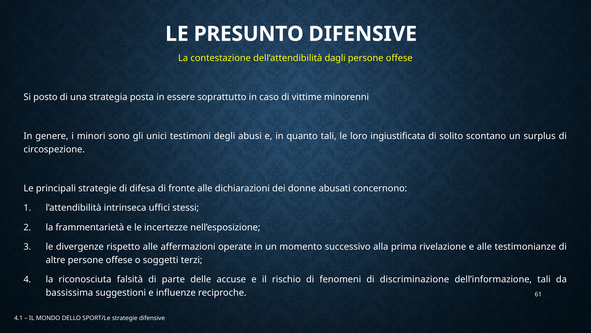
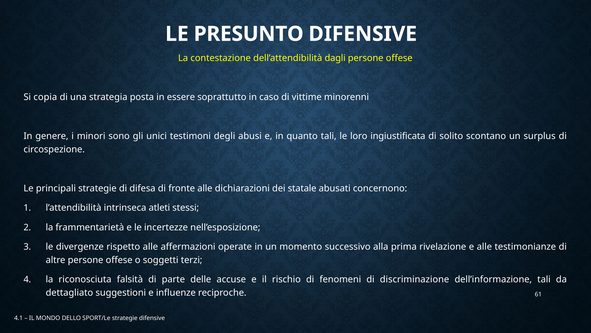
posto: posto -> copia
donne: donne -> statale
uffici: uffici -> atleti
bassissima: bassissima -> dettagliato
